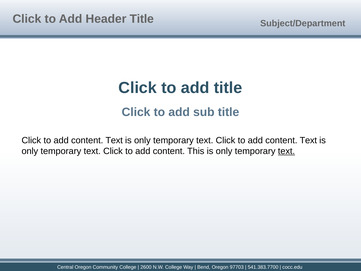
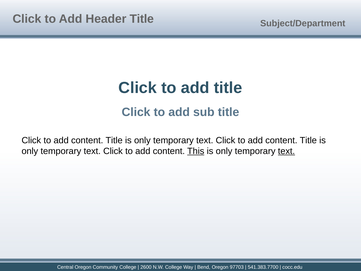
Text at (114, 140): Text -> Title
Text at (308, 140): Text -> Title
This underline: none -> present
